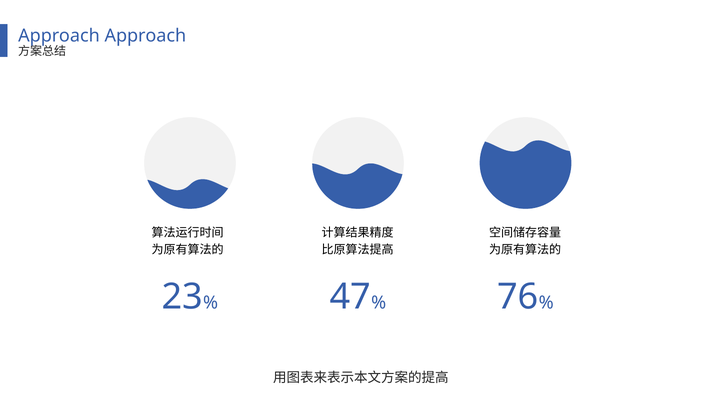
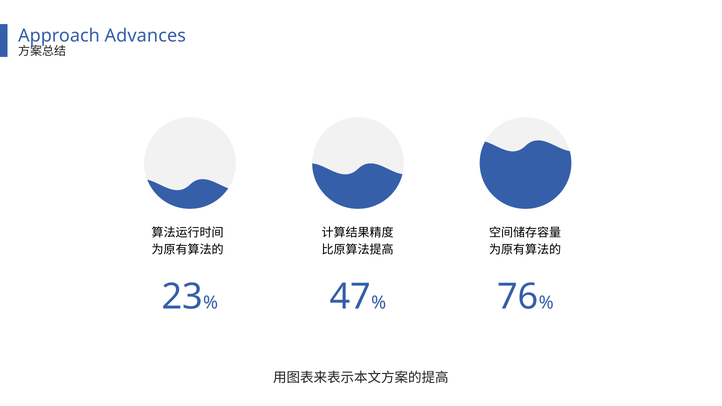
Approach Approach: Approach -> Advances
